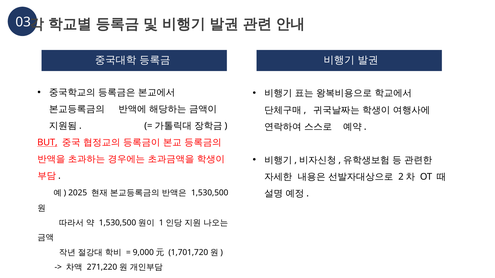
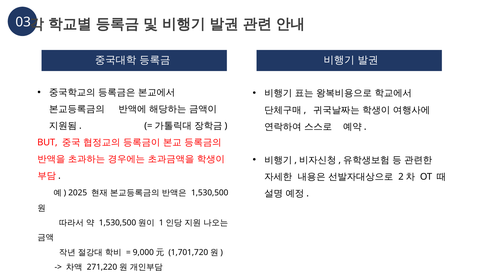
BUT underline: present -> none
